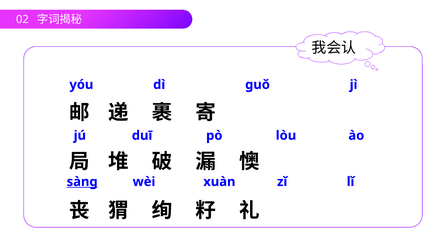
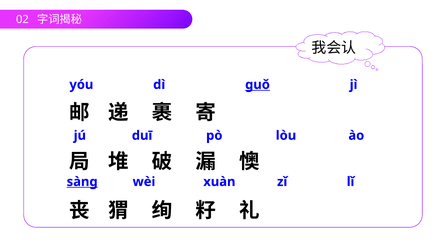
ɡuǒ underline: none -> present
